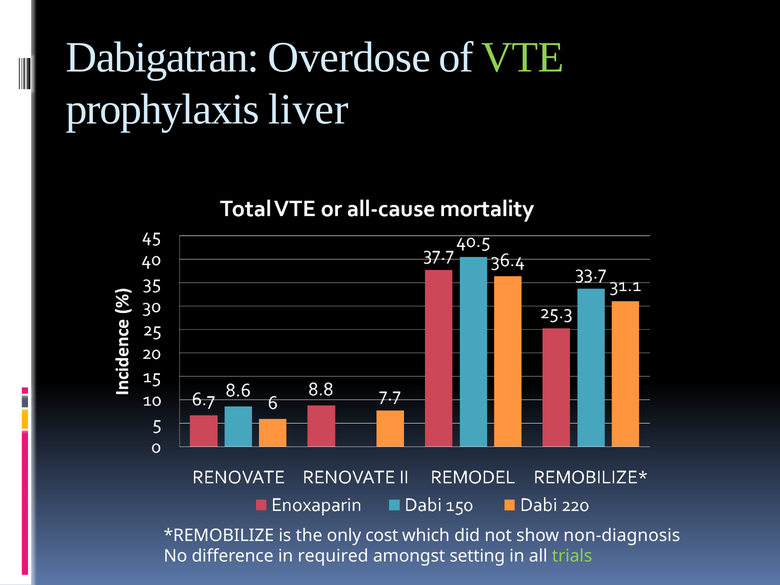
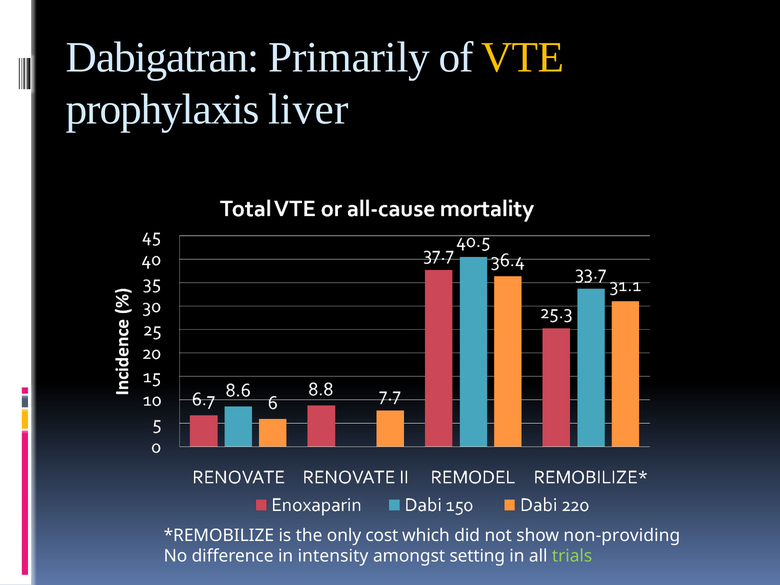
Overdose: Overdose -> Primarily
VTE colour: light green -> yellow
non-diagnosis: non-diagnosis -> non-providing
required: required -> intensity
